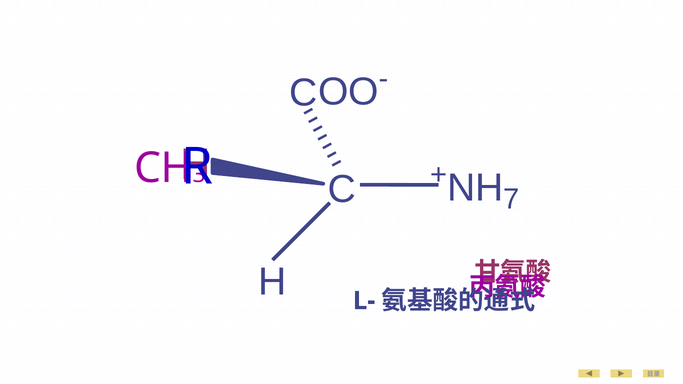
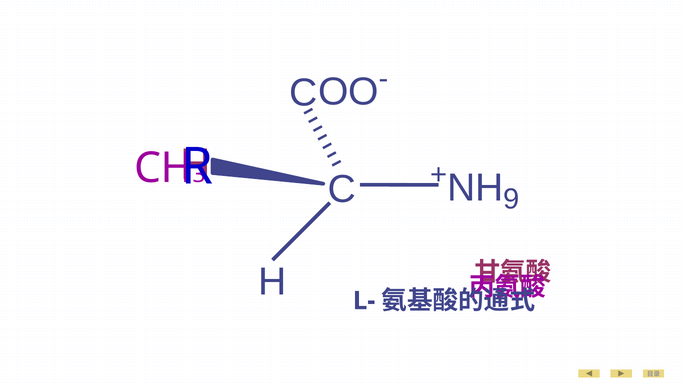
7: 7 -> 9
